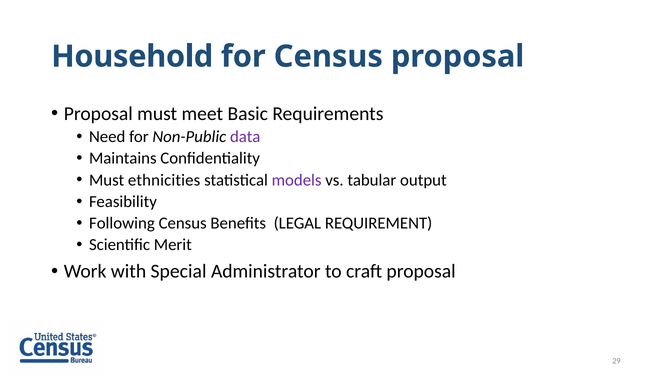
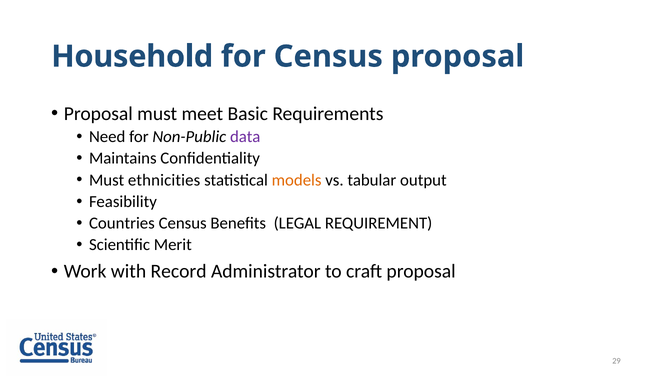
models colour: purple -> orange
Following: Following -> Countries
Special: Special -> Record
